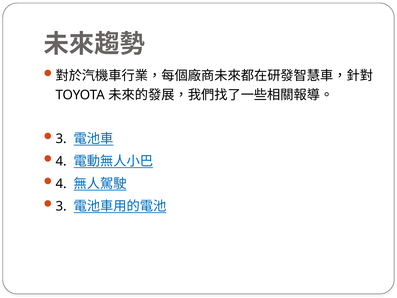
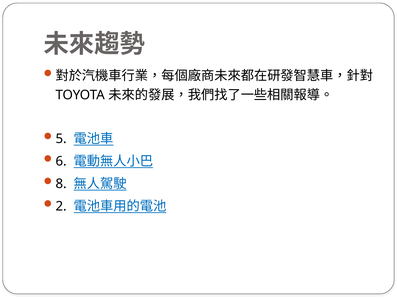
3 at (61, 139): 3 -> 5
4 at (61, 161): 4 -> 6
4 at (61, 184): 4 -> 8
3 at (61, 206): 3 -> 2
